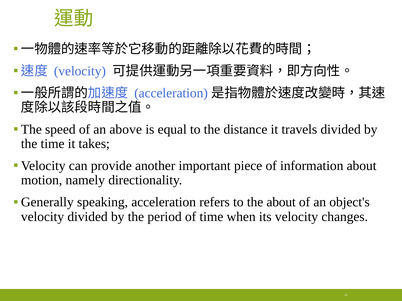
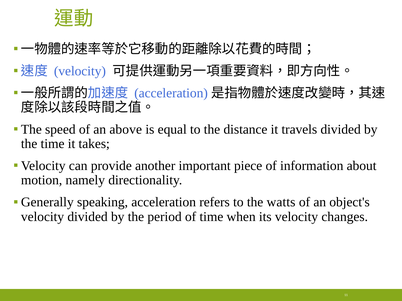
the about: about -> watts
